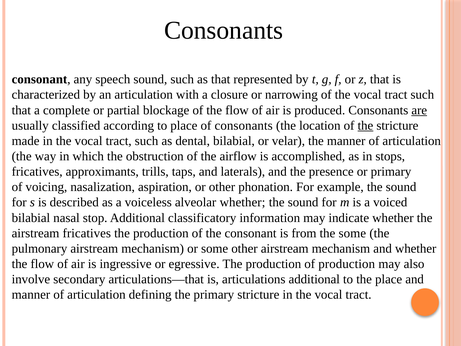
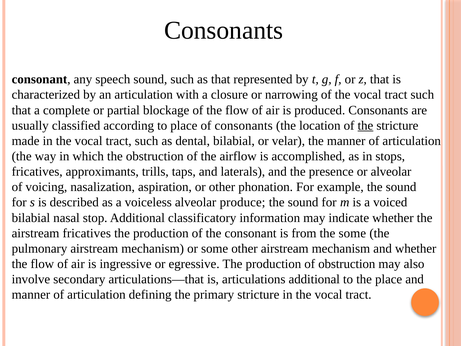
are underline: present -> none
or primary: primary -> alveolar
alveolar whether: whether -> produce
of production: production -> obstruction
